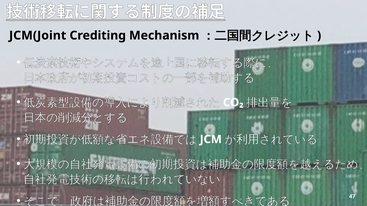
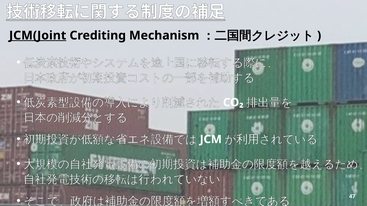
JCM(Joint underline: none -> present
